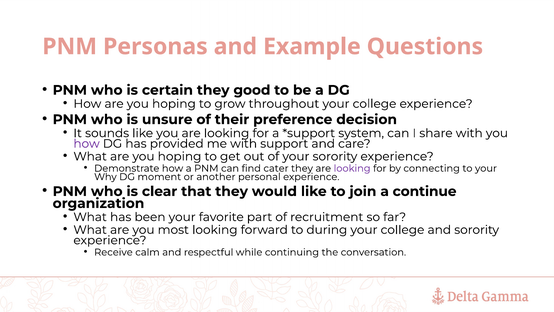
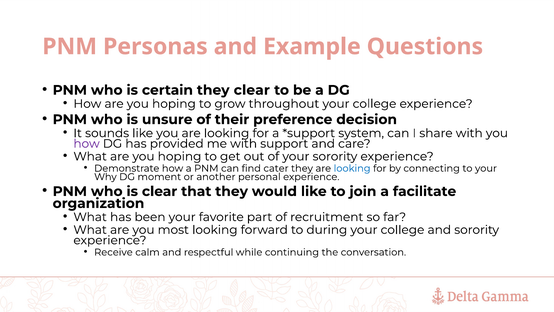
they good: good -> clear
looking at (352, 168) colour: purple -> blue
continue: continue -> facilitate
